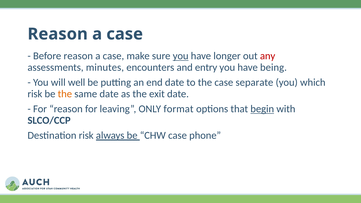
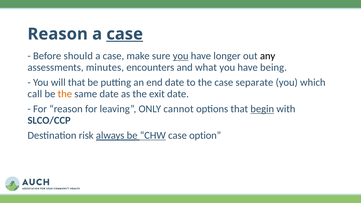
case at (125, 34) underline: none -> present
Before reason: reason -> should
any colour: red -> black
entry: entry -> what
will well: well -> that
risk at (35, 94): risk -> call
format: format -> cannot
CHW underline: none -> present
phone: phone -> option
